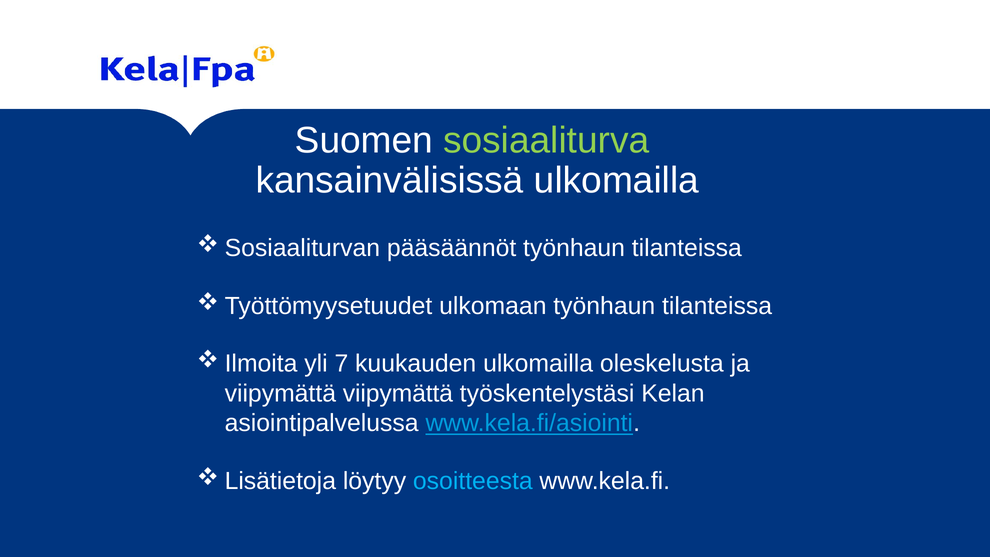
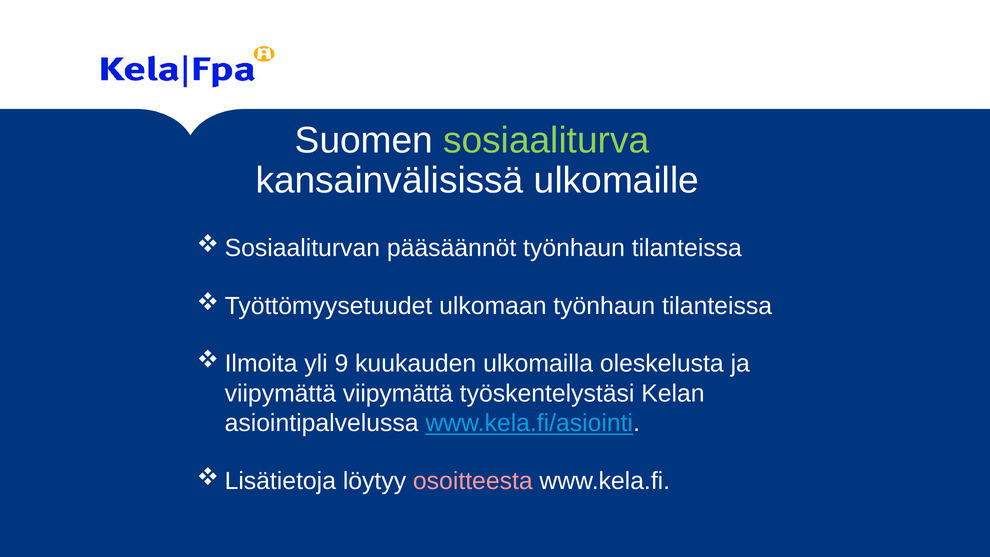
kansainvälisissä ulkomailla: ulkomailla -> ulkomaille
7: 7 -> 9
osoitteesta colour: light blue -> pink
